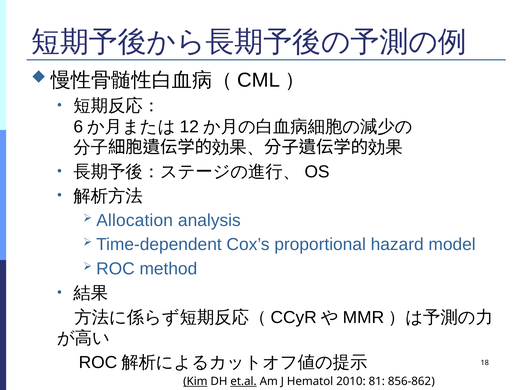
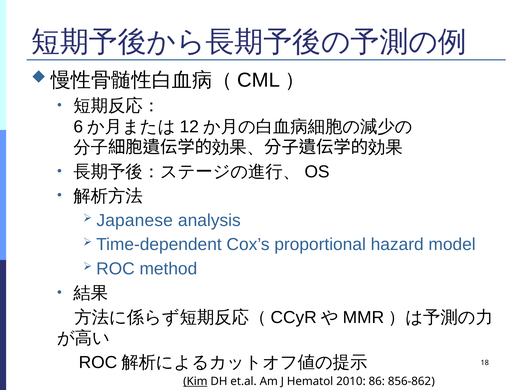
Allocation: Allocation -> Japanese
et.al underline: present -> none
81: 81 -> 86
